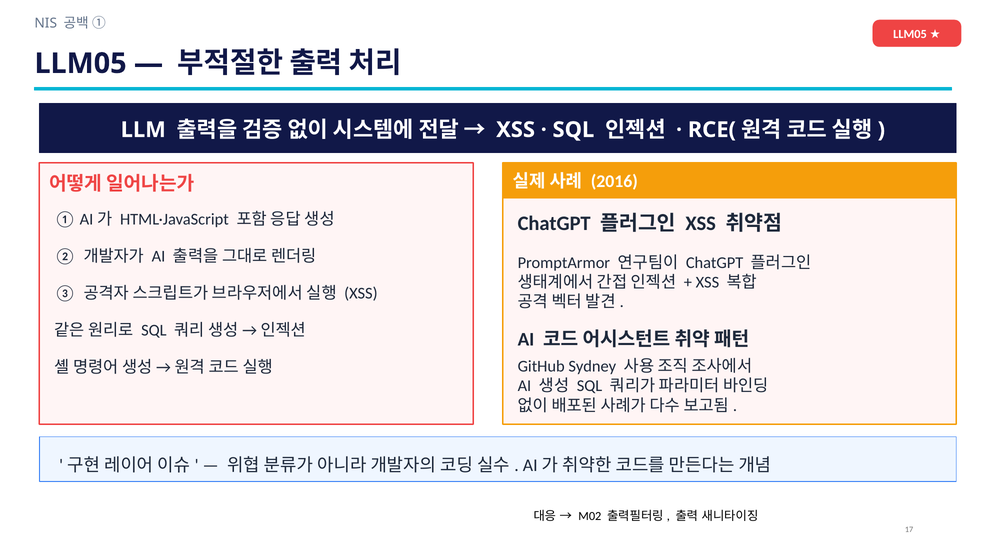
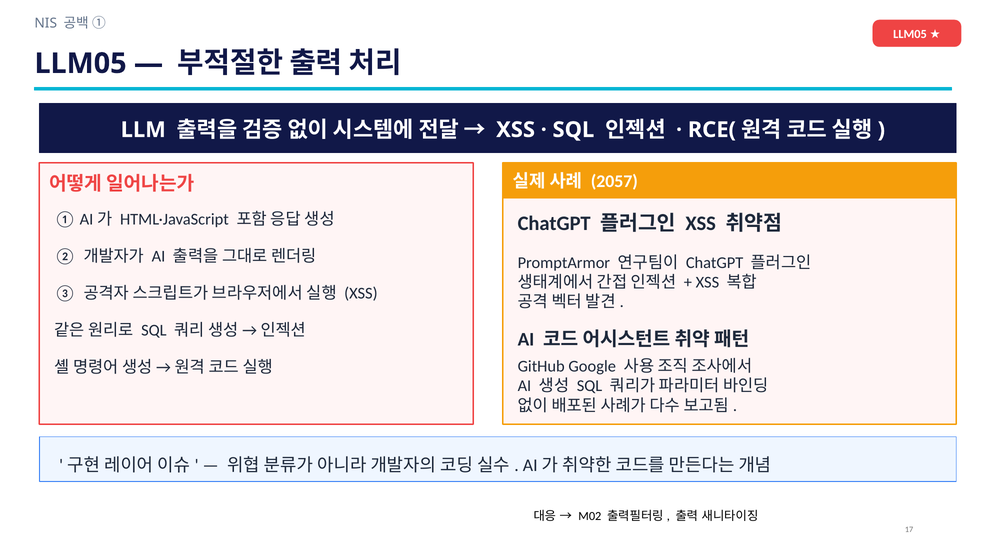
2016: 2016 -> 2057
Sydney: Sydney -> Google
